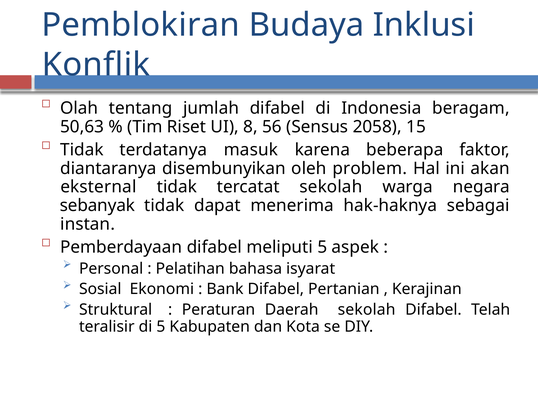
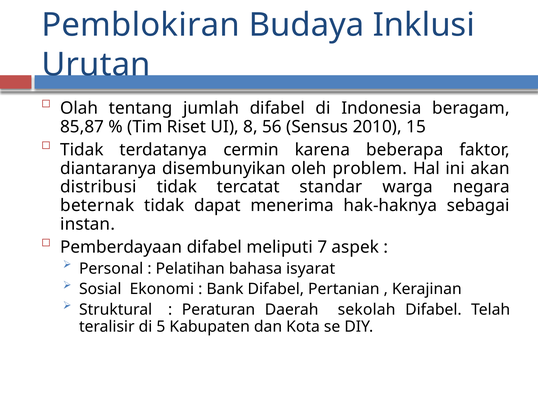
Konflik: Konflik -> Urutan
50,63: 50,63 -> 85,87
2058: 2058 -> 2010
masuk: masuk -> cermin
eksternal: eksternal -> distribusi
tercatat sekolah: sekolah -> standar
sebanyak: sebanyak -> beternak
meliputi 5: 5 -> 7
